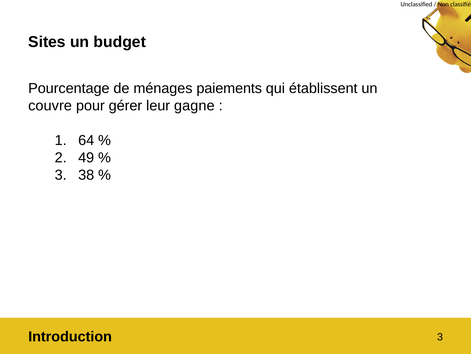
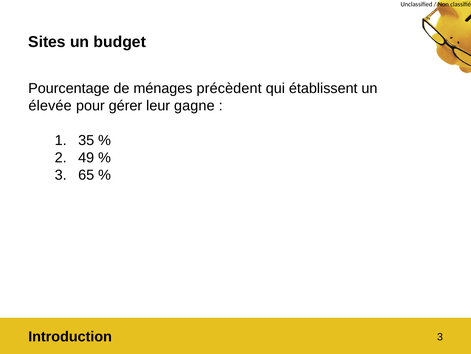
paiements: paiements -> précèdent
couvre: couvre -> élevée
64: 64 -> 35
38: 38 -> 65
